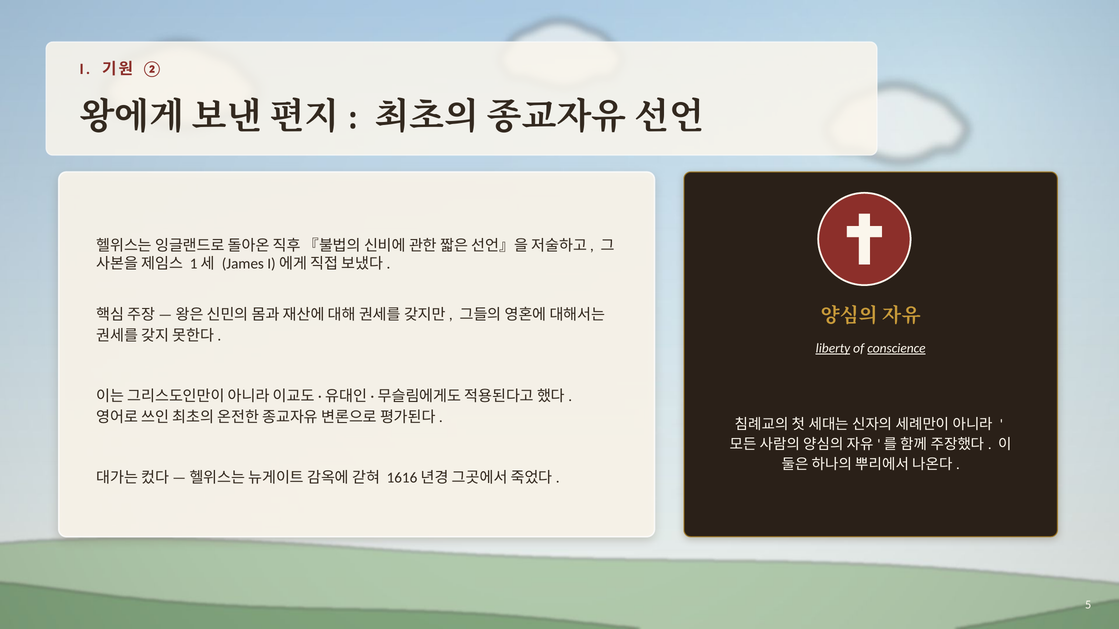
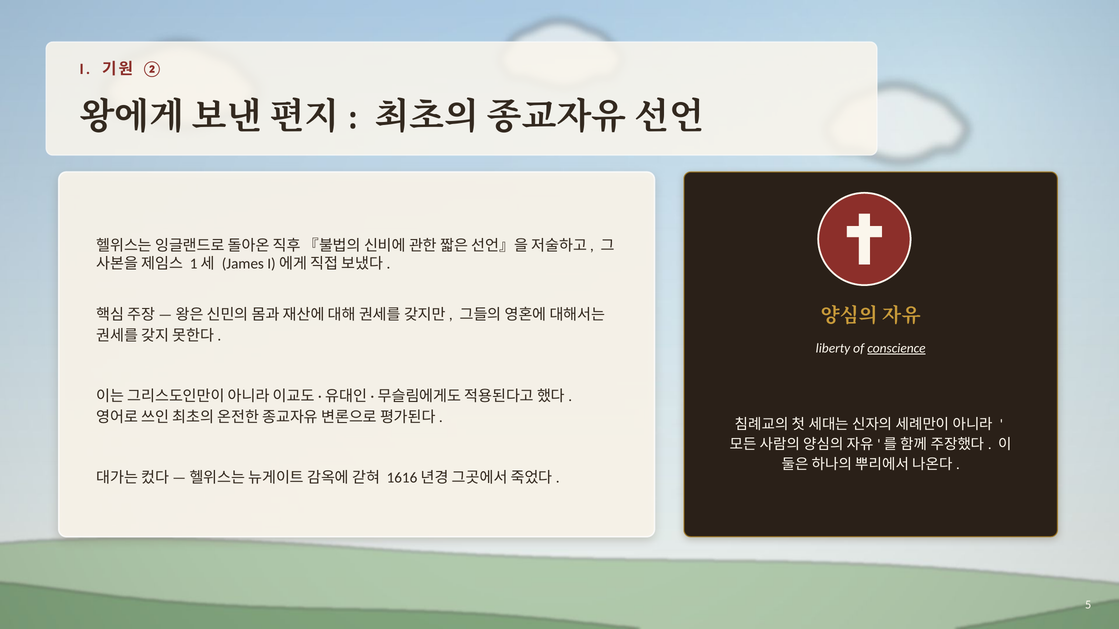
liberty underline: present -> none
